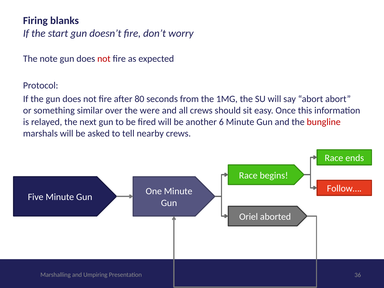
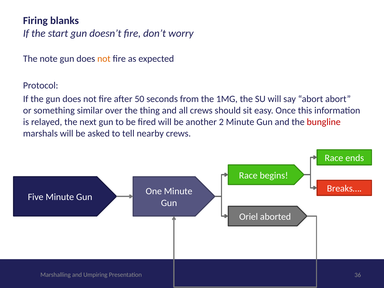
not at (104, 59) colour: red -> orange
80: 80 -> 50
were: were -> thing
6: 6 -> 2
Follow…: Follow… -> Breaks…
